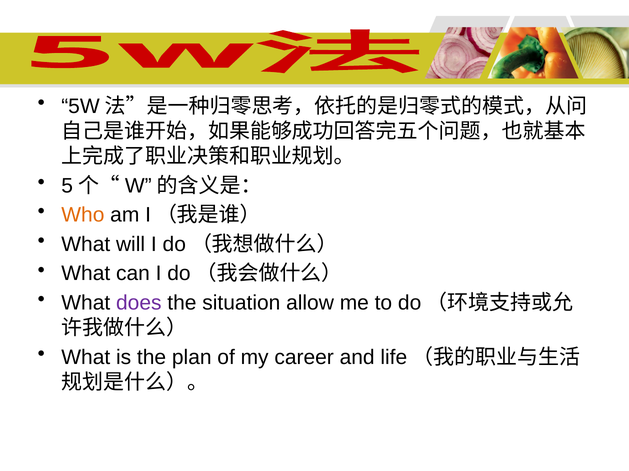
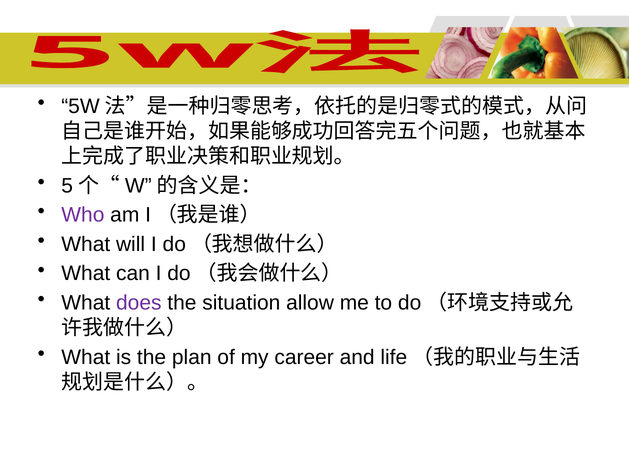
Who colour: orange -> purple
